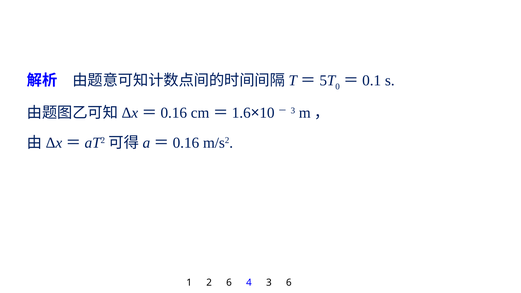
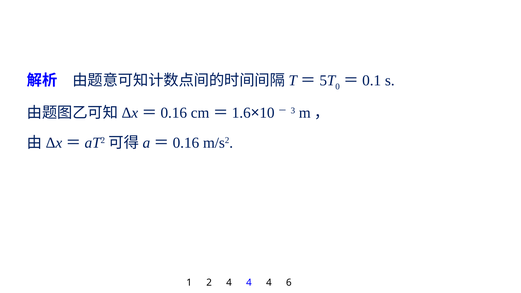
2 6: 6 -> 4
3 at (269, 283): 3 -> 4
